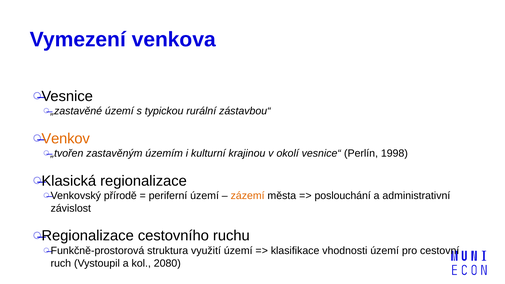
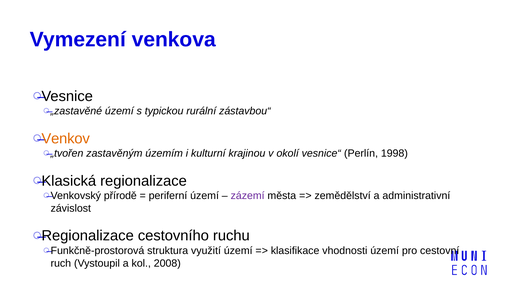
zázemí colour: orange -> purple
poslouchání: poslouchání -> zemědělství
2080: 2080 -> 2008
